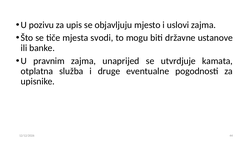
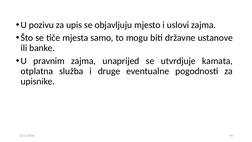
svodi: svodi -> samo
